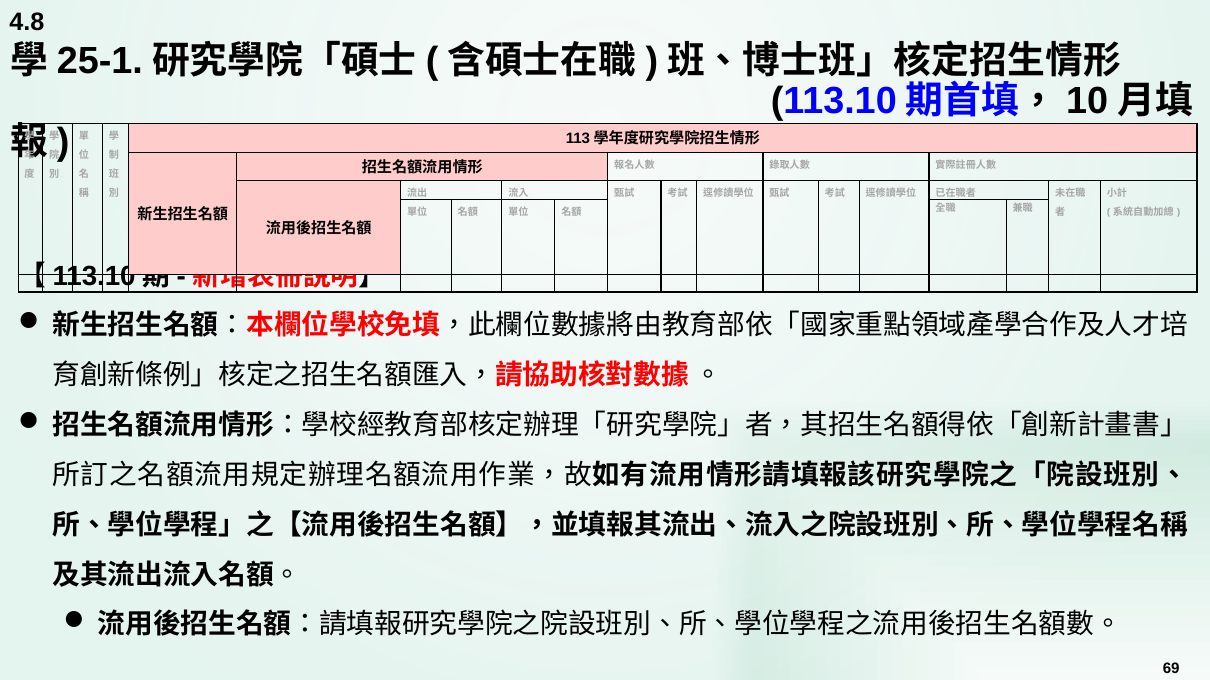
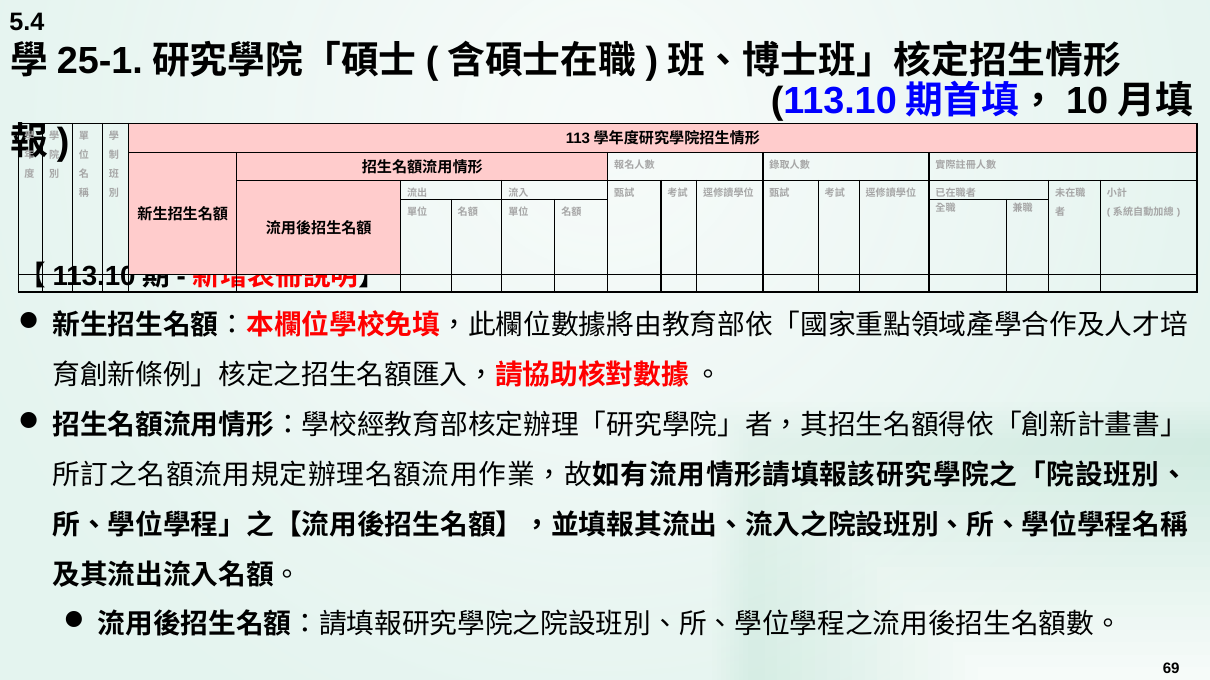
4.8: 4.8 -> 5.4
